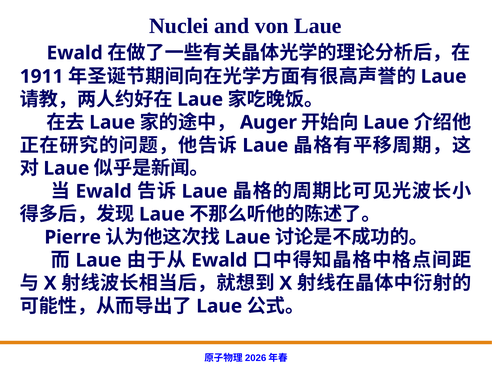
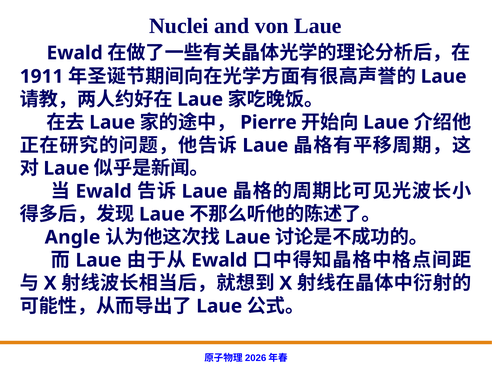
Auger: Auger -> Pierre
Pierre: Pierre -> Angle
